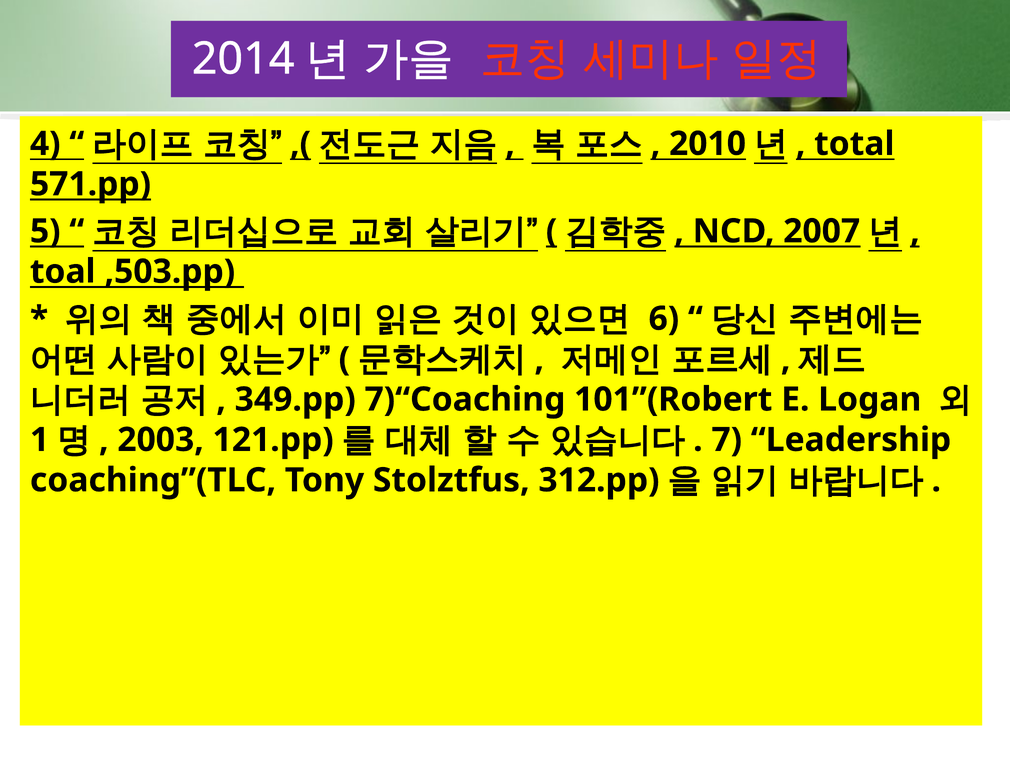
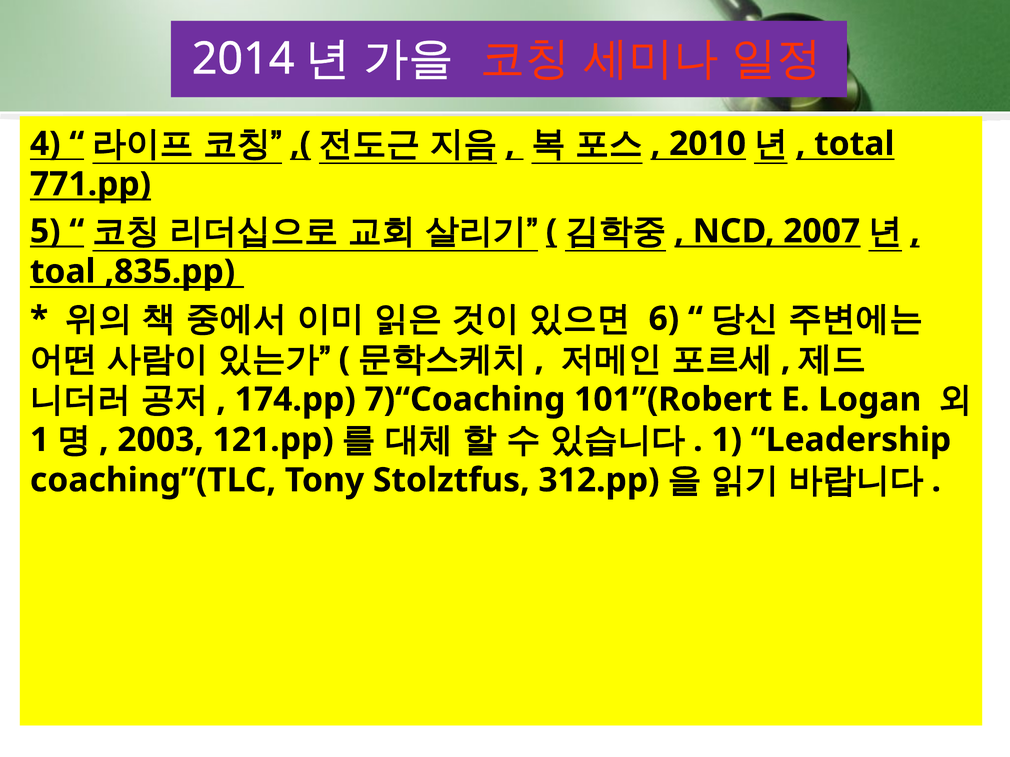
571.pp: 571.pp -> 771.pp
,503.pp: ,503.pp -> ,835.pp
349.pp: 349.pp -> 174.pp
7 at (727, 440): 7 -> 1
